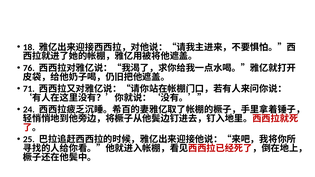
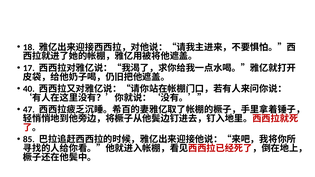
76: 76 -> 17
71: 71 -> 40
24: 24 -> 47
25: 25 -> 85
